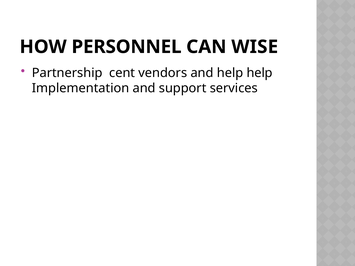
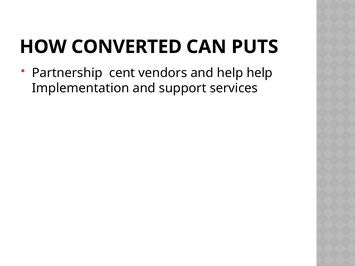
PERSONNEL: PERSONNEL -> CONVERTED
WISE: WISE -> PUTS
